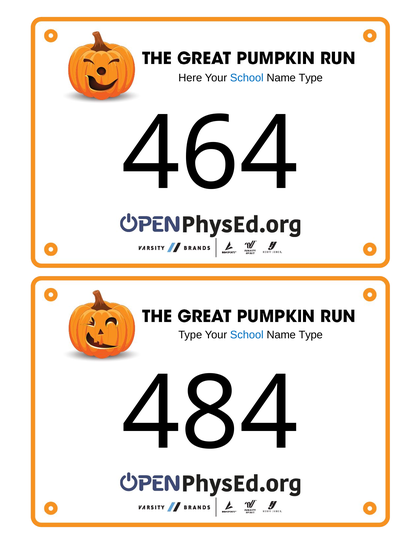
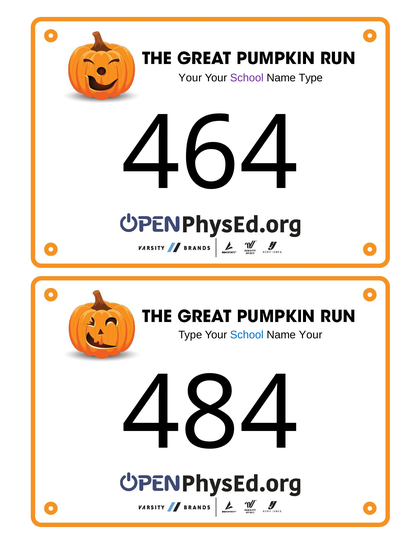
Here at (190, 78): Here -> Your
School at (247, 78) colour: blue -> purple
Type at (311, 335): Type -> Your
